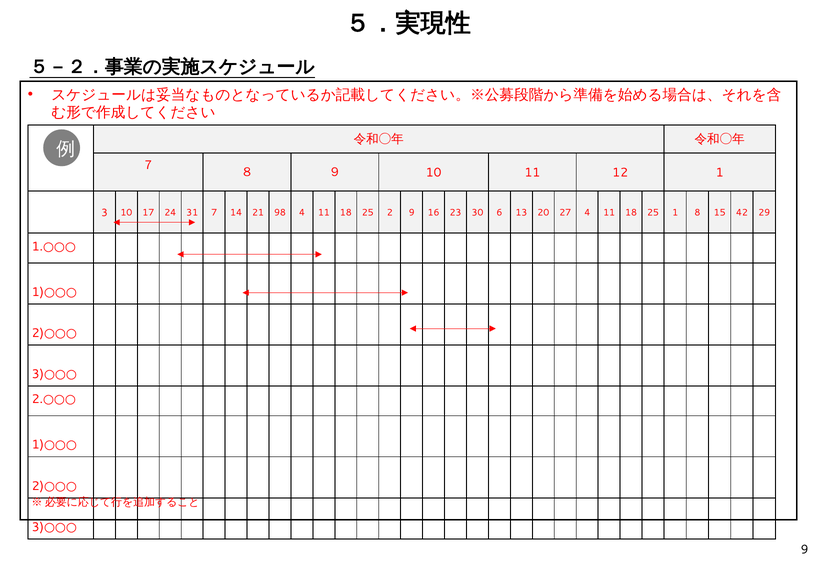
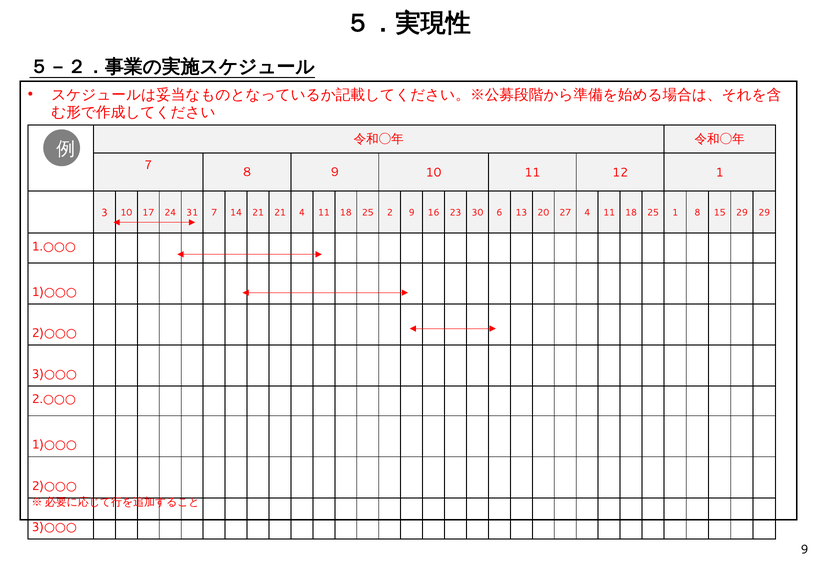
21 98: 98 -> 21
15 42: 42 -> 29
